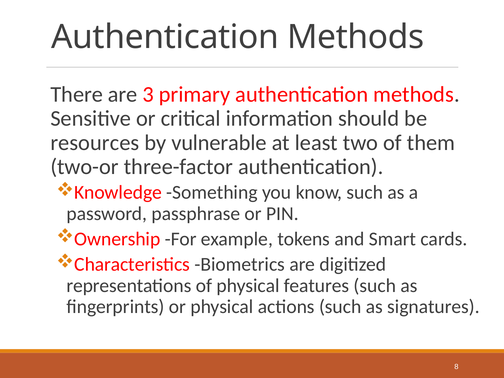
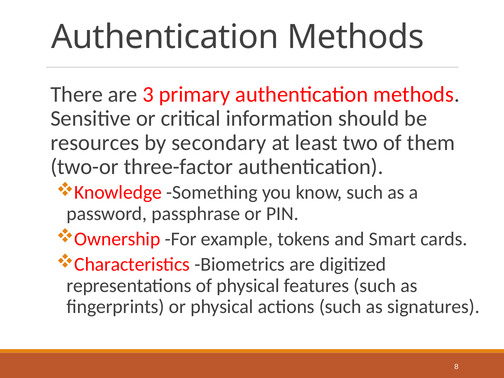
vulnerable: vulnerable -> secondary
